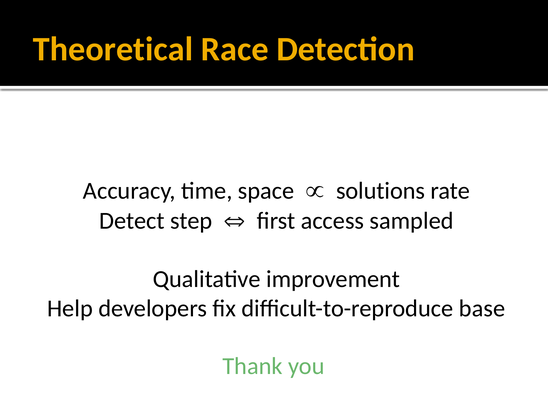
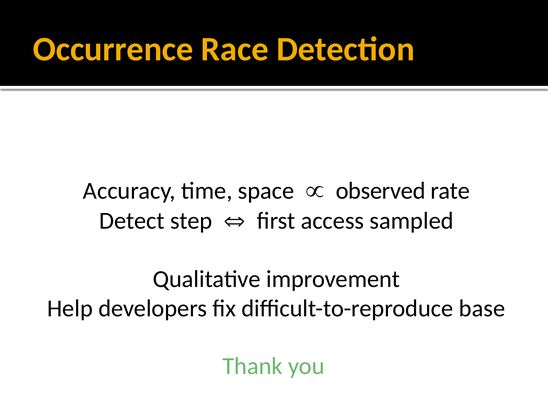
Theoretical: Theoretical -> Occurrence
solutions: solutions -> observed
